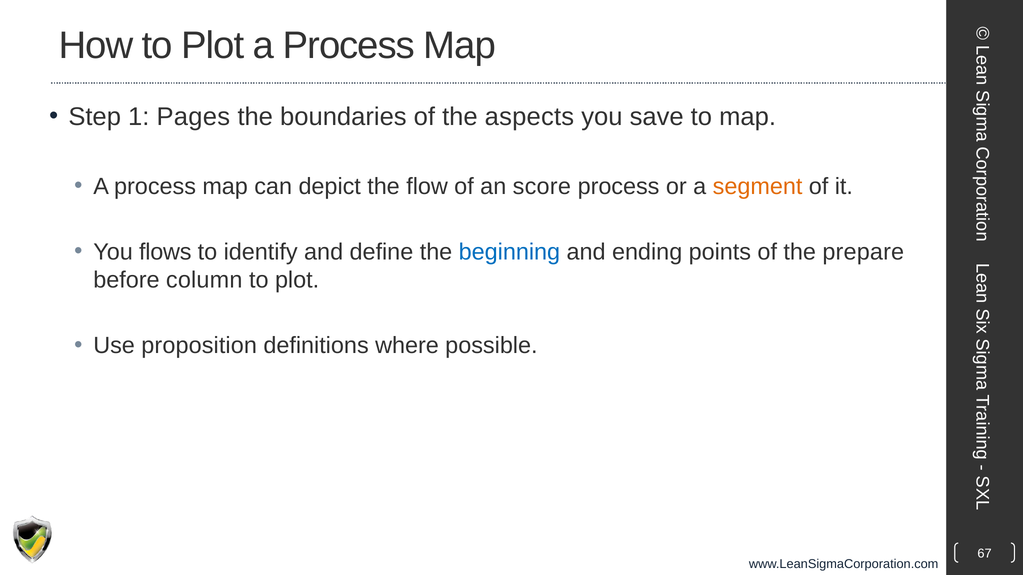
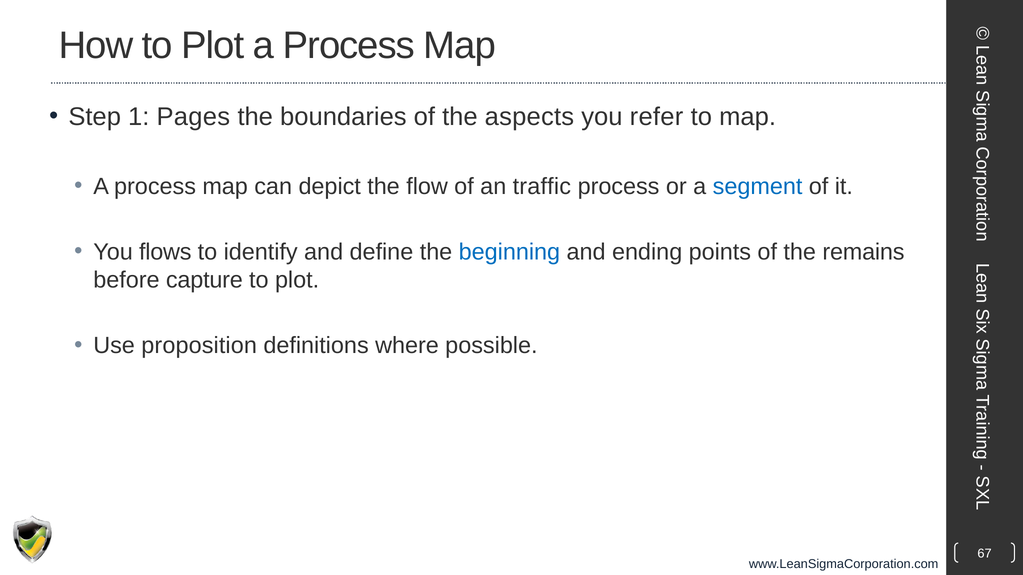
save: save -> refer
score: score -> traffic
segment colour: orange -> blue
prepare: prepare -> remains
column: column -> capture
